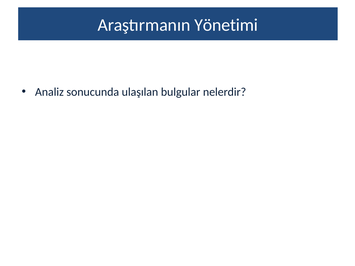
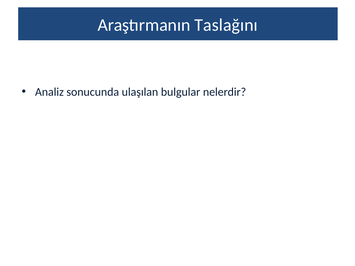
Yönetimi: Yönetimi -> Taslağını
